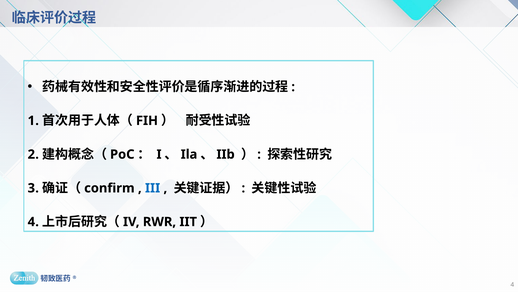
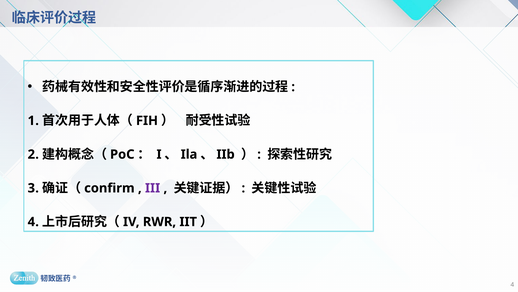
III colour: blue -> purple
